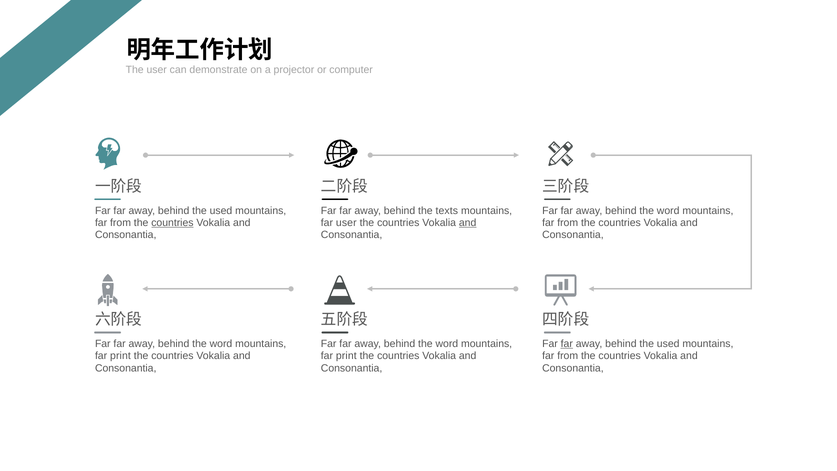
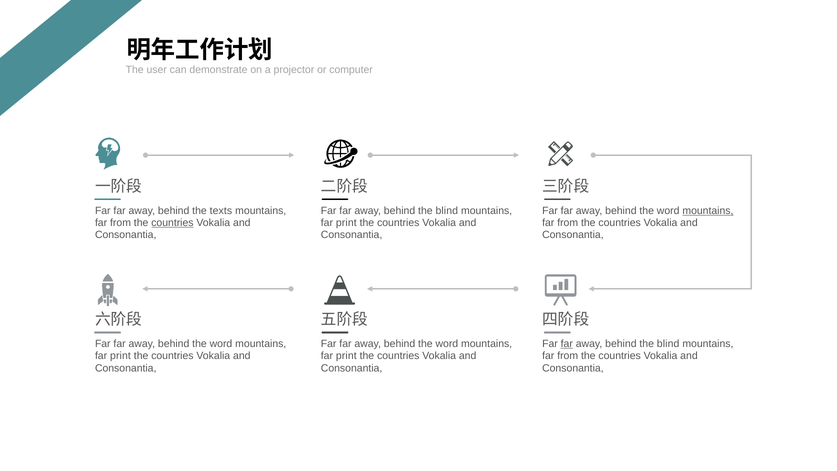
used at (221, 211): used -> texts
texts at (447, 211): texts -> blind
mountains at (708, 211) underline: none -> present
user at (346, 223): user -> print
and at (468, 223) underline: present -> none
used at (668, 344): used -> blind
